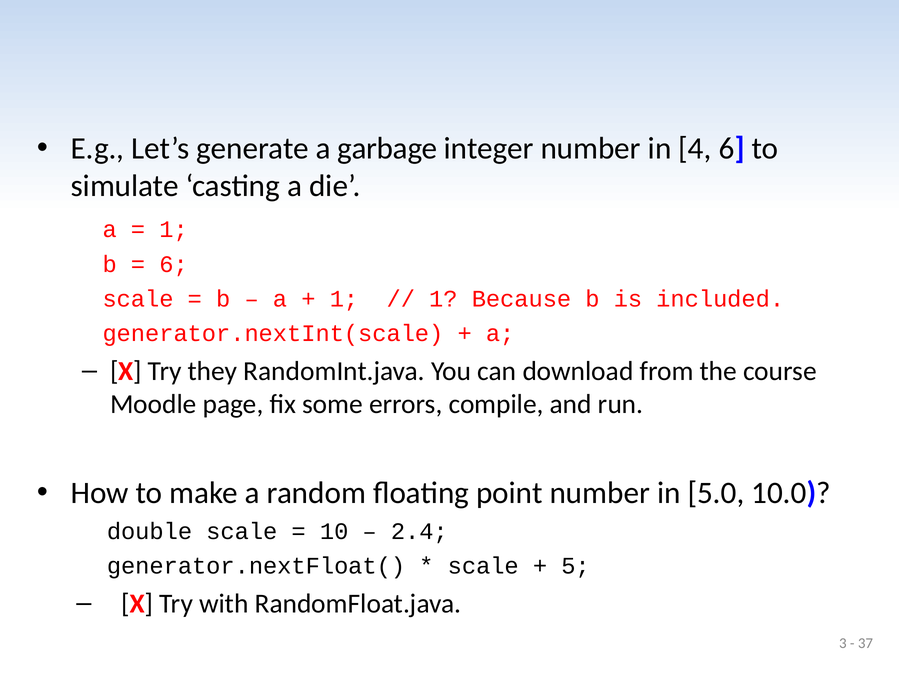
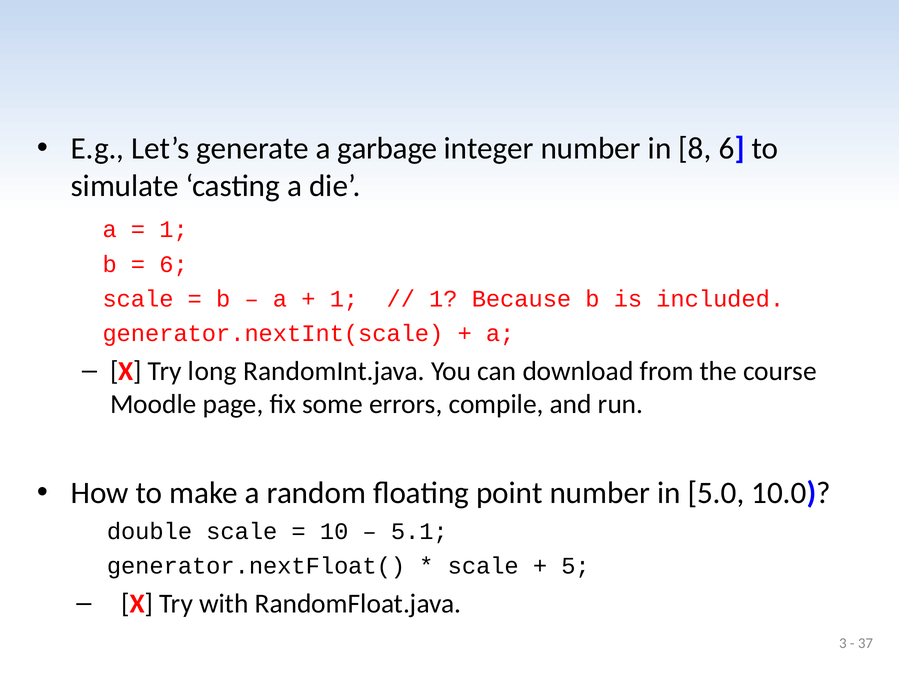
4: 4 -> 8
they: they -> long
2.4: 2.4 -> 5.1
